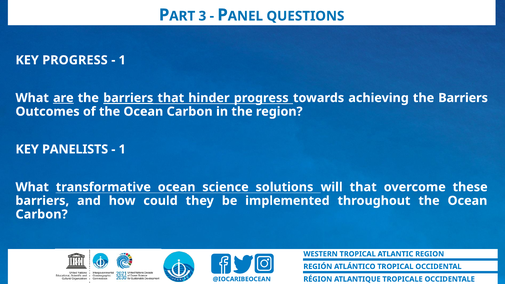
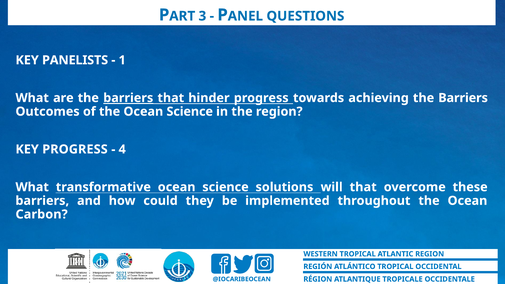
KEY PROGRESS: PROGRESS -> PANELISTS
are underline: present -> none
of the Ocean Carbon: Carbon -> Science
KEY PANELISTS: PANELISTS -> PROGRESS
1 at (122, 149): 1 -> 4
